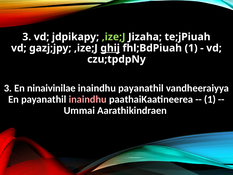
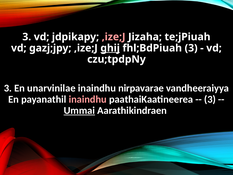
,ize;J at (114, 37) colour: light green -> pink
fhl;BdPiuah 1: 1 -> 3
ninaivinilae: ninaivinilae -> unarvinilae
inaindhu payanathil: payanathil -> nirpavarae
1 at (210, 99): 1 -> 3
Ummai underline: none -> present
